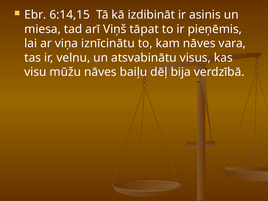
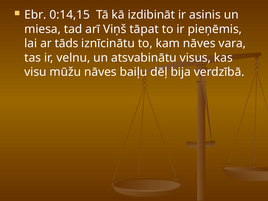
6:14,15: 6:14,15 -> 0:14,15
viņa: viņa -> tāds
